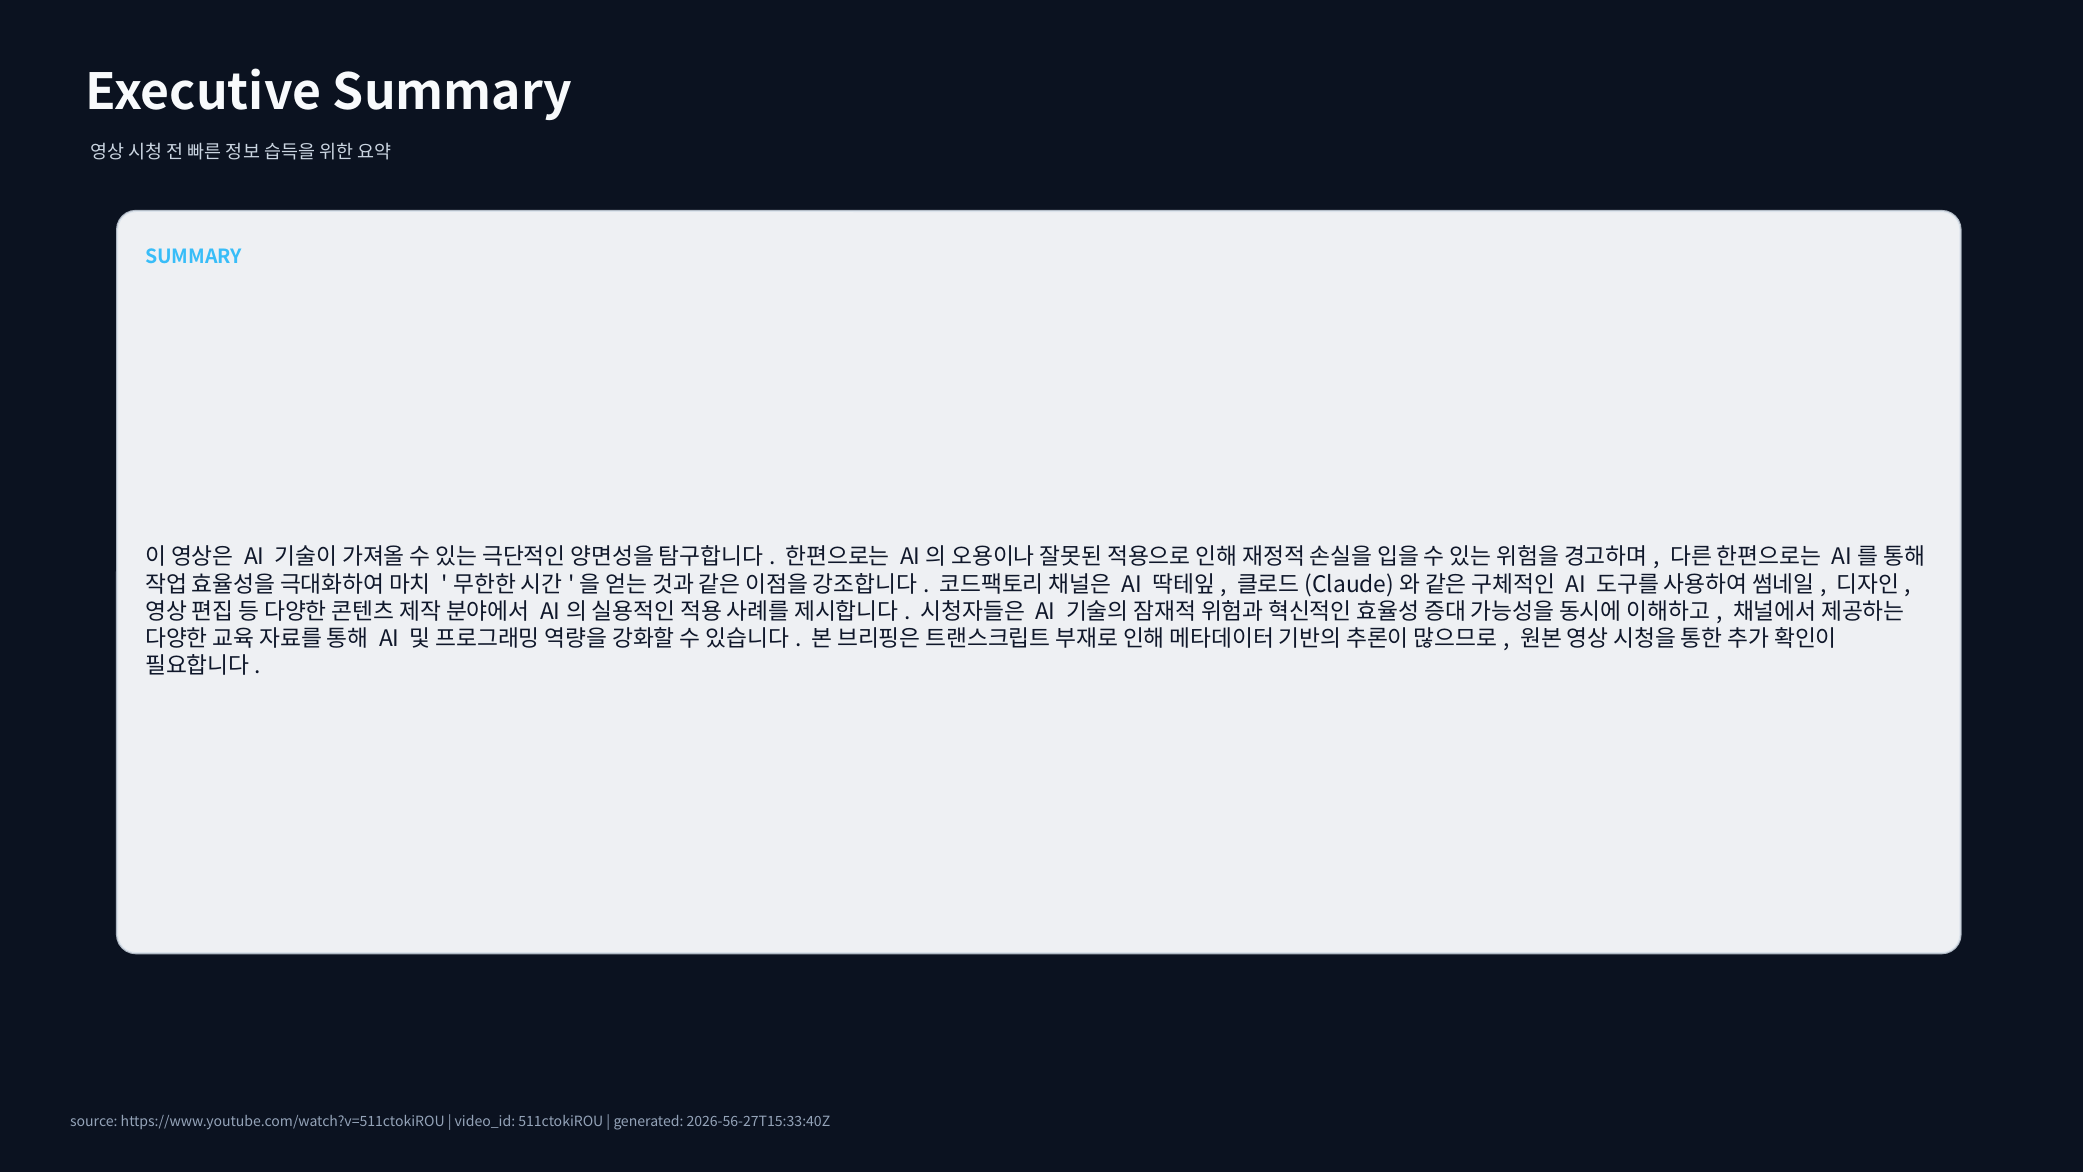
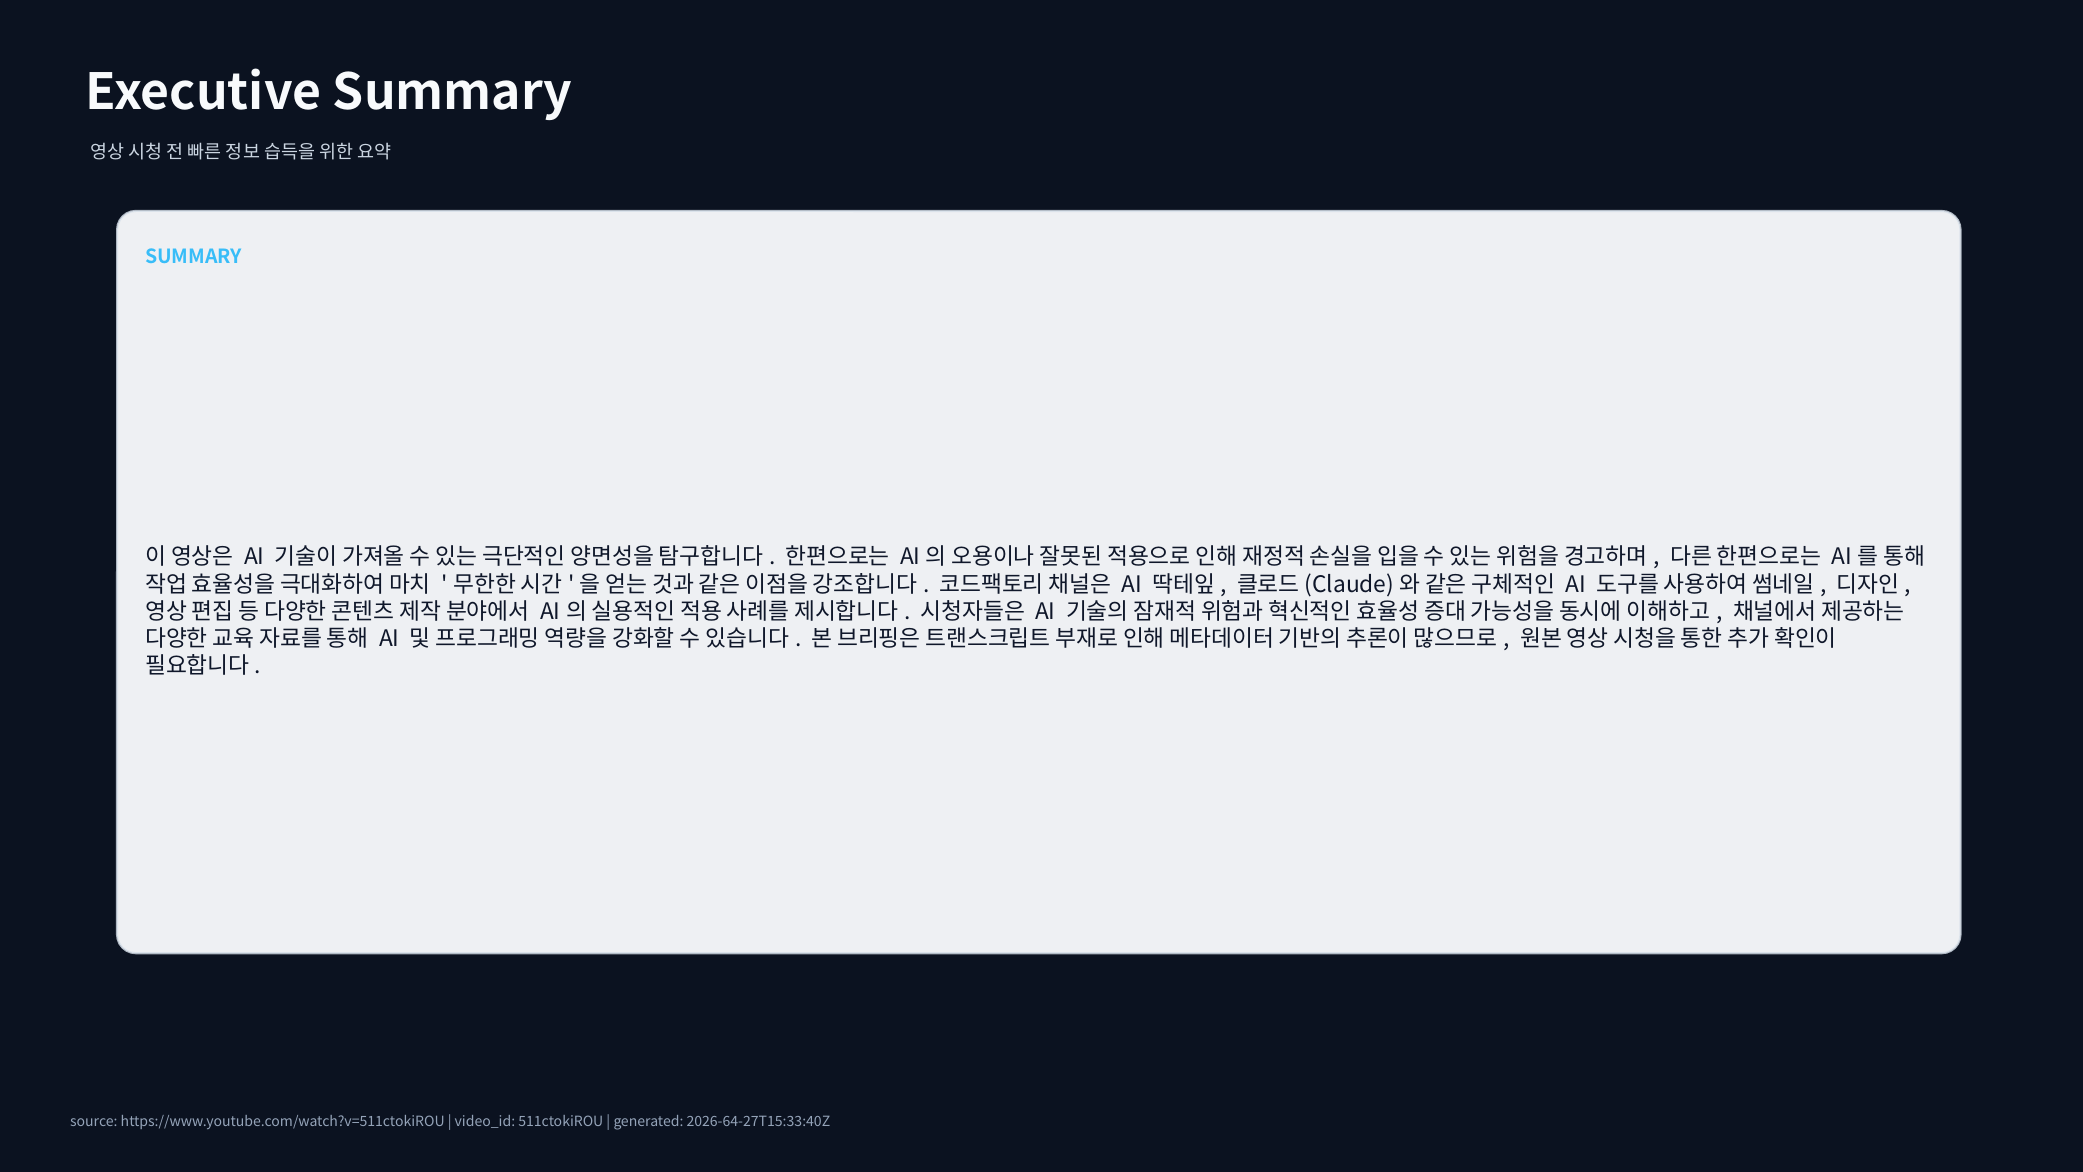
2026-56-27T15:33:40Z: 2026-56-27T15:33:40Z -> 2026-64-27T15:33:40Z
